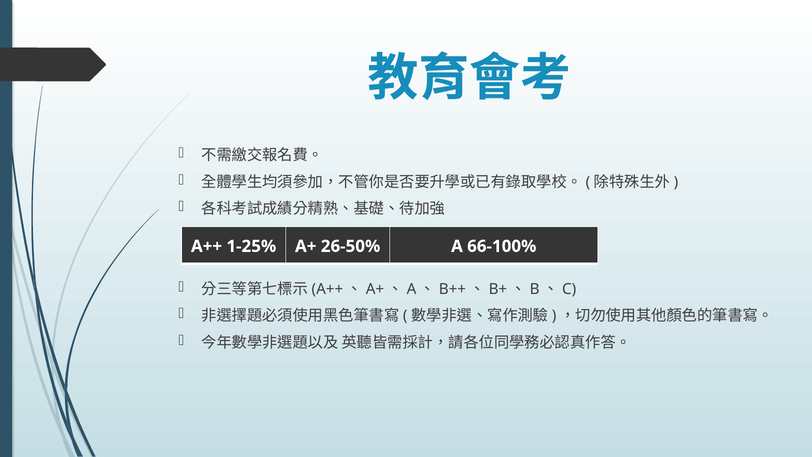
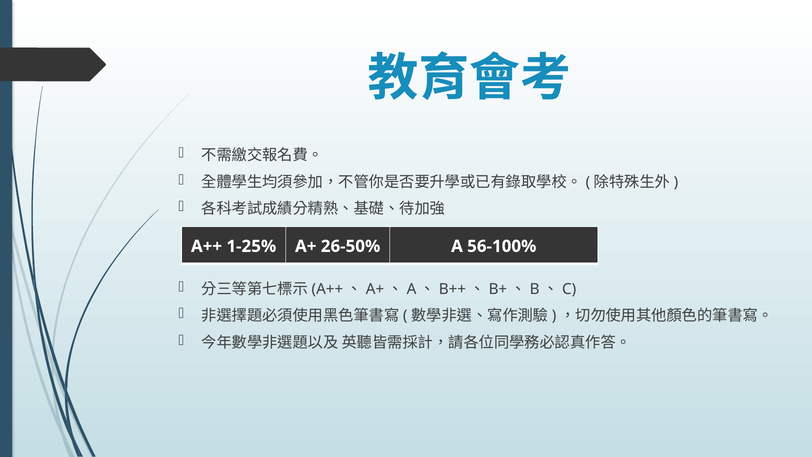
66-100%: 66-100% -> 56-100%
